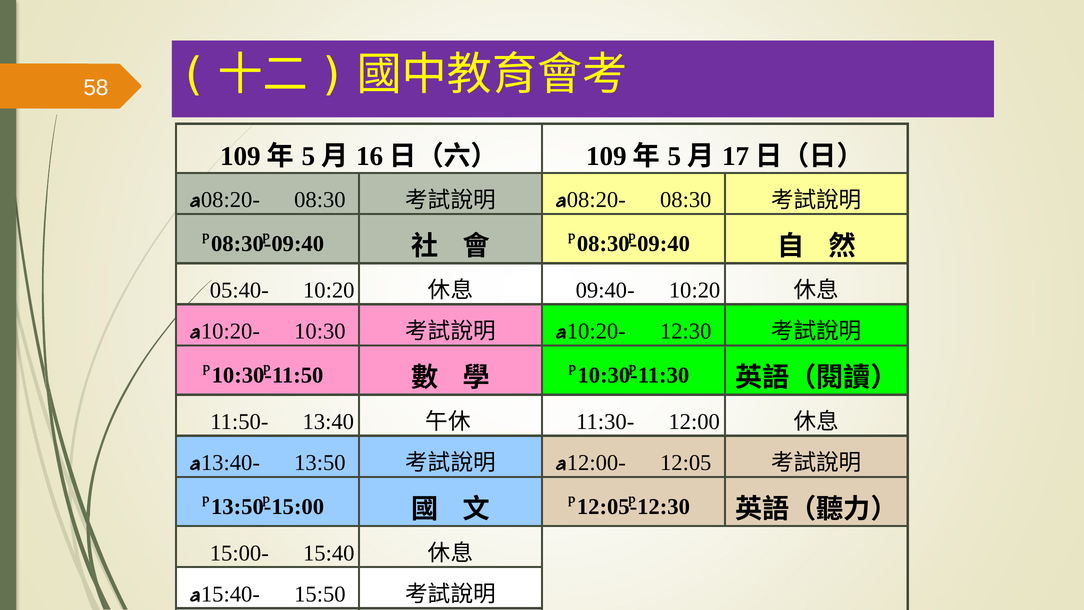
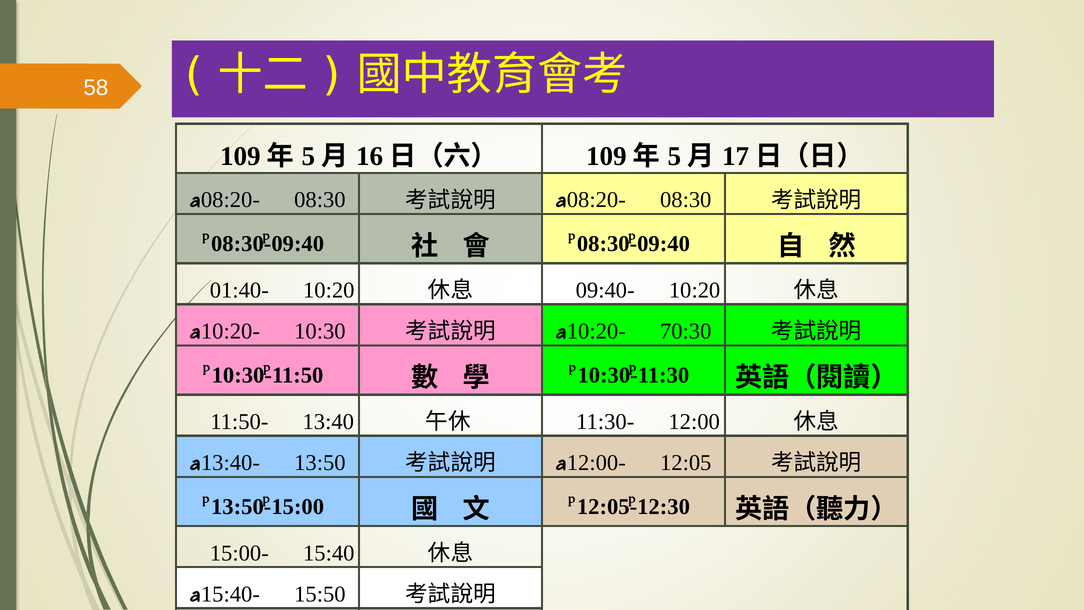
05:40-: 05:40- -> 01:40-
12:30: 12:30 -> 70:30
